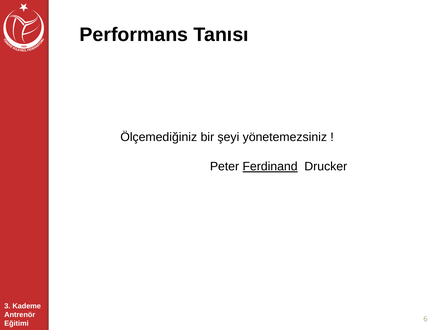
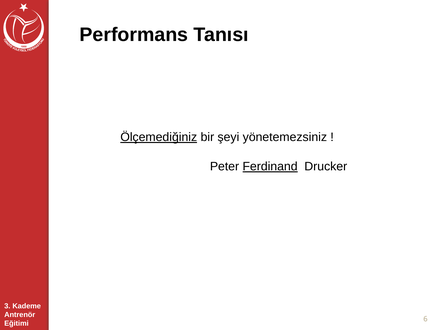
Ölçemediğiniz underline: none -> present
